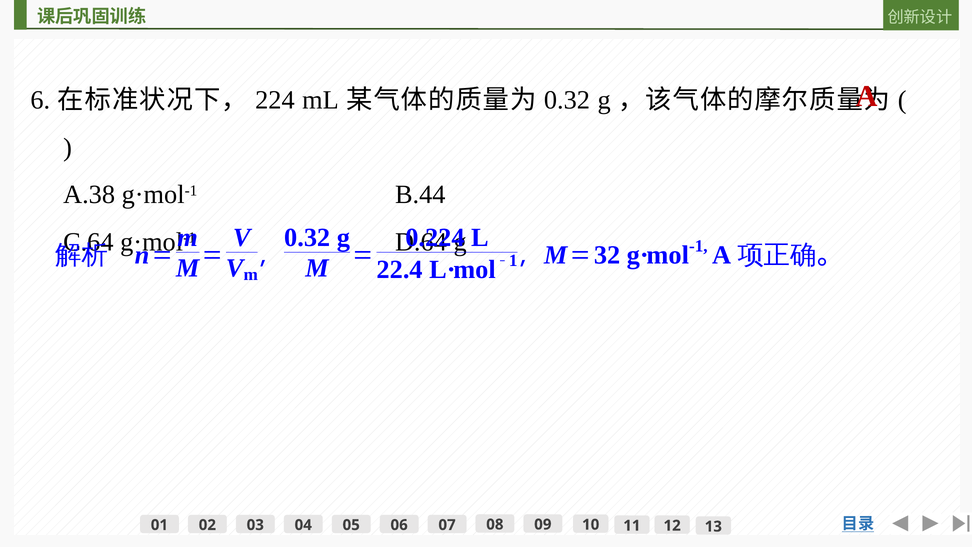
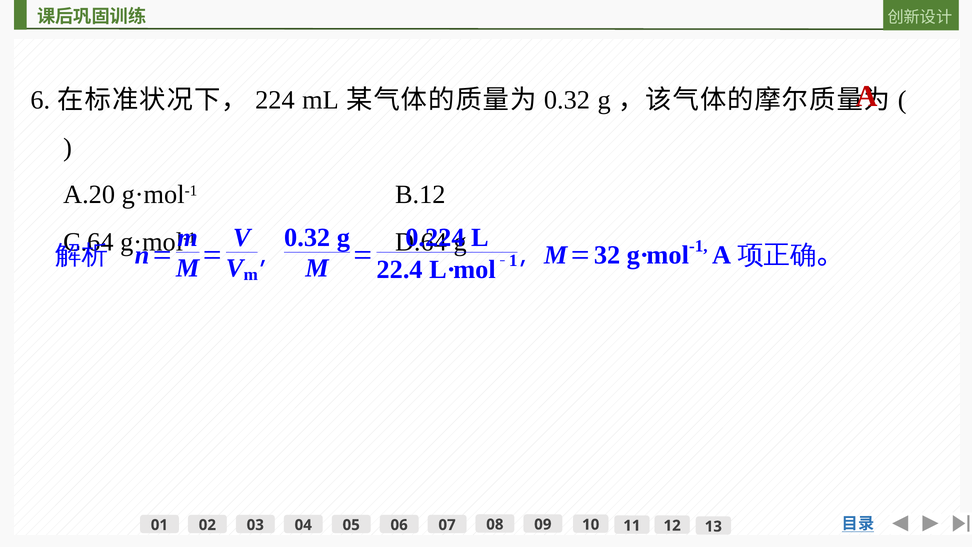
A.38: A.38 -> A.20
B.44: B.44 -> B.12
